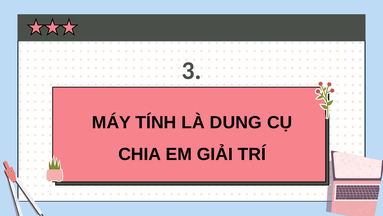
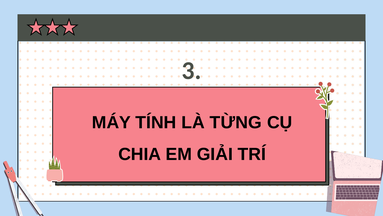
DUNG: DUNG -> TỪNG
